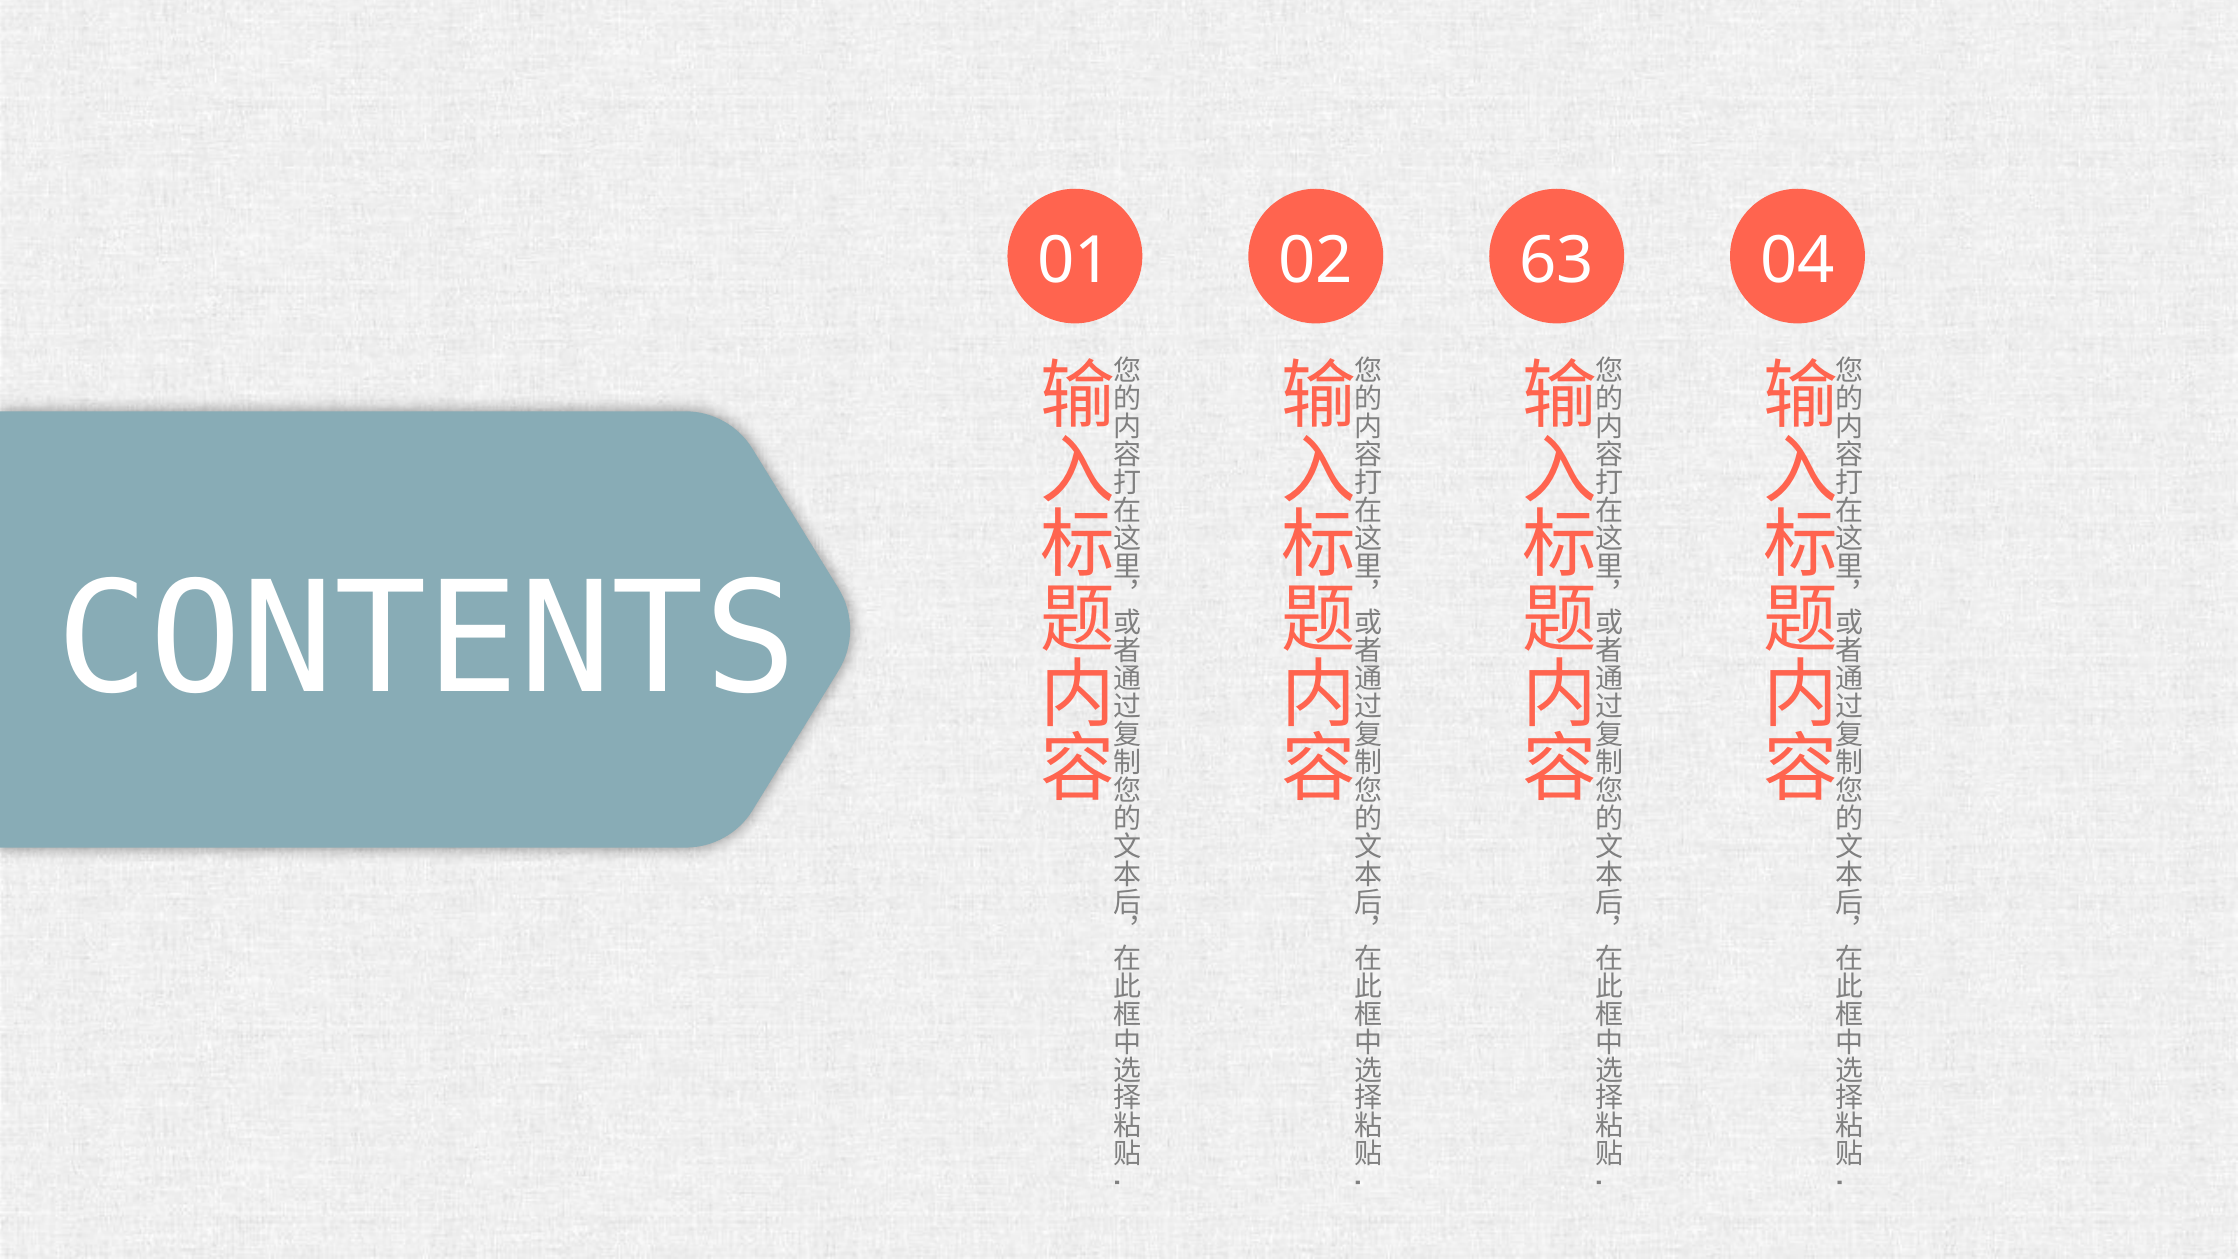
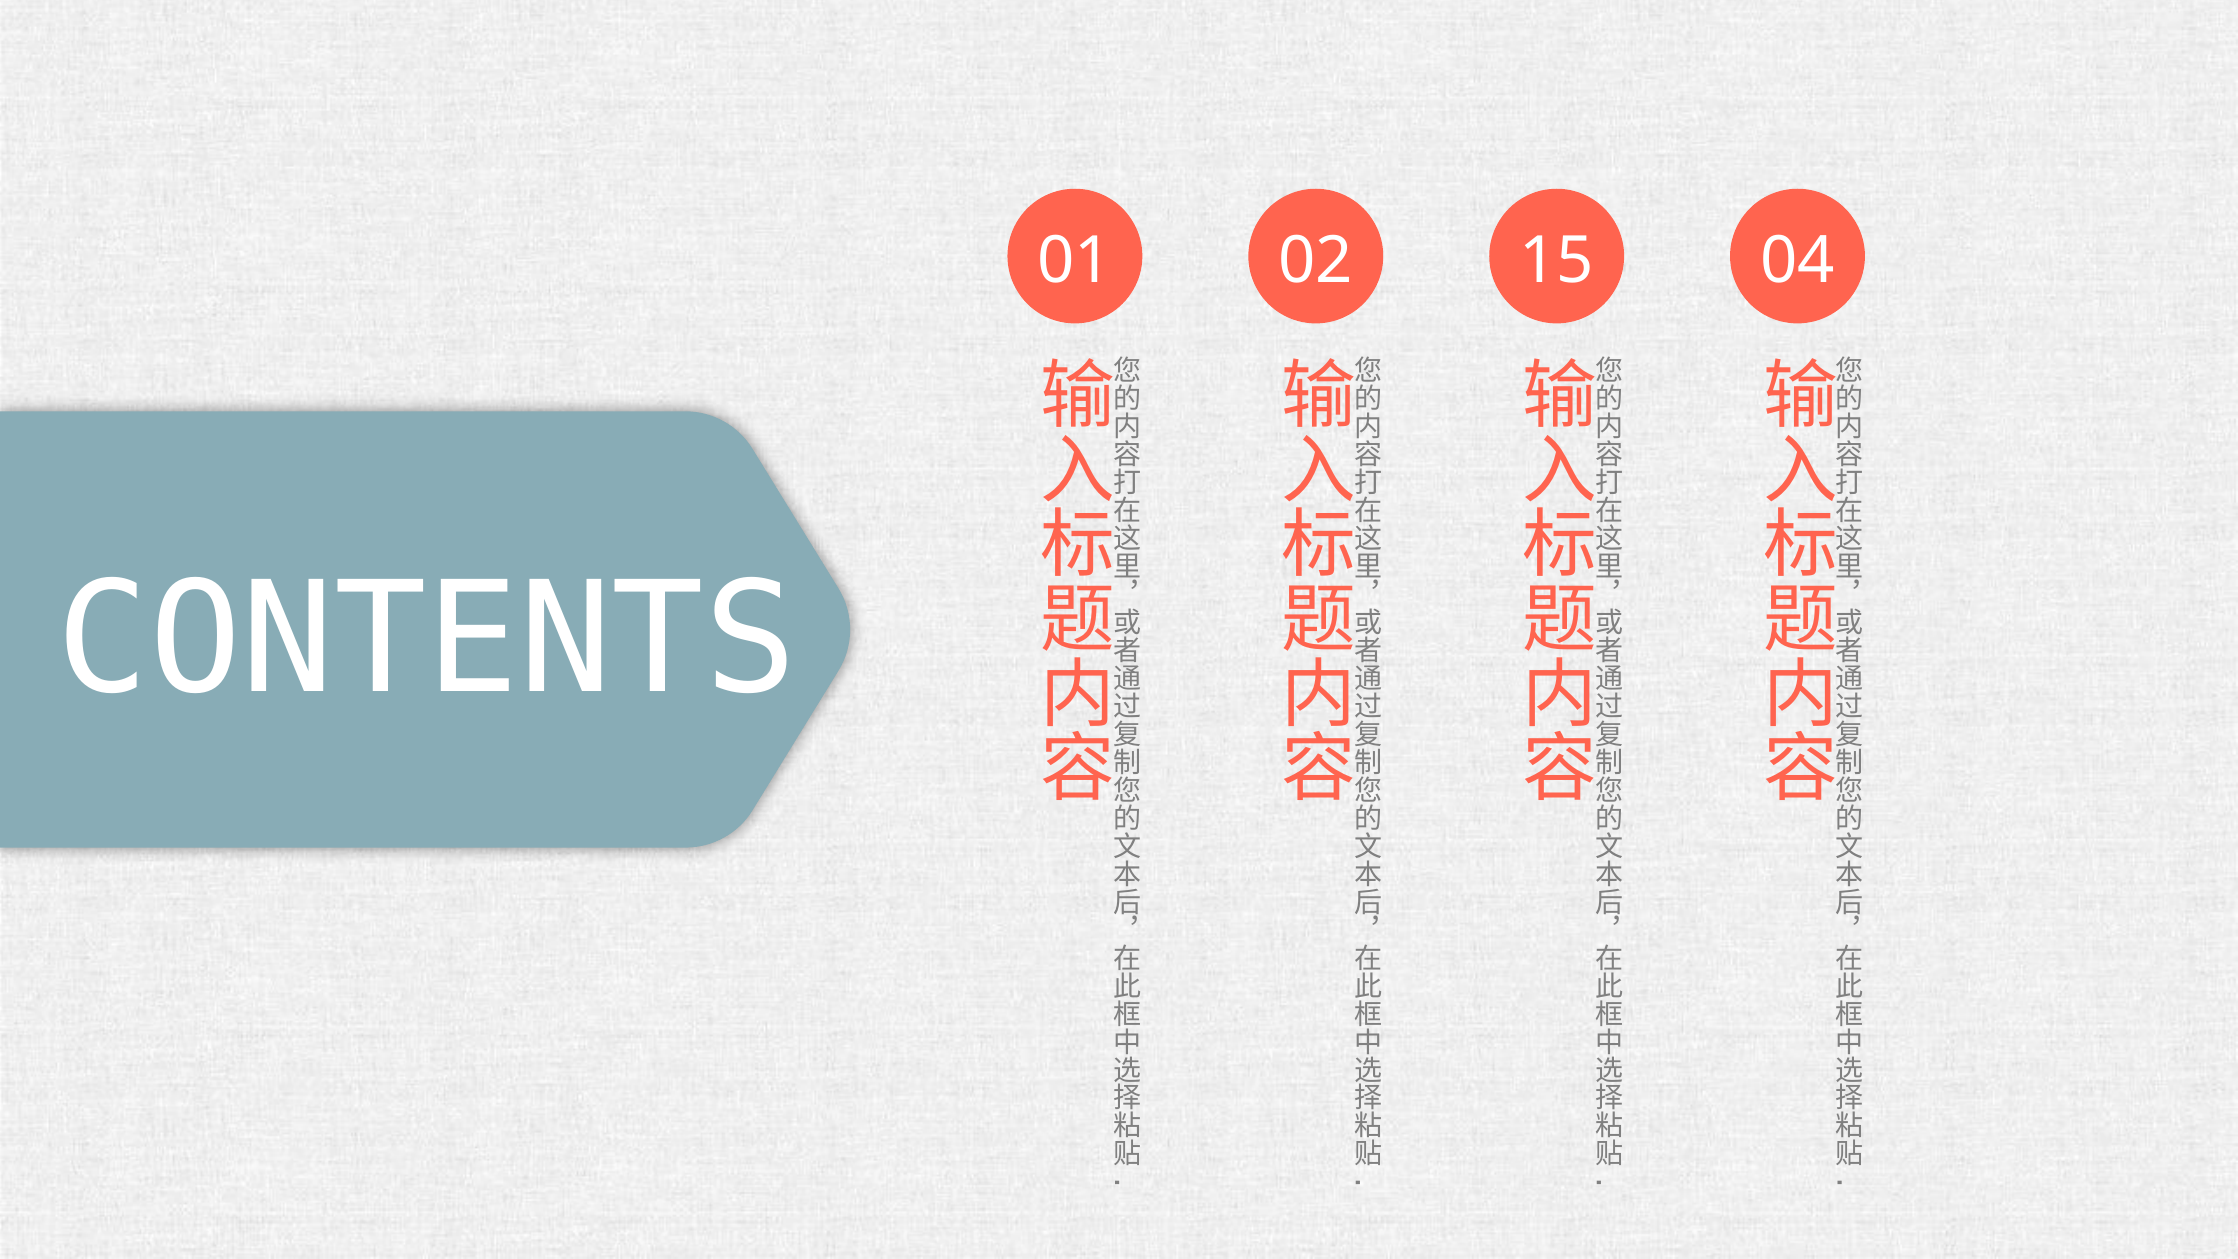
63: 63 -> 15
